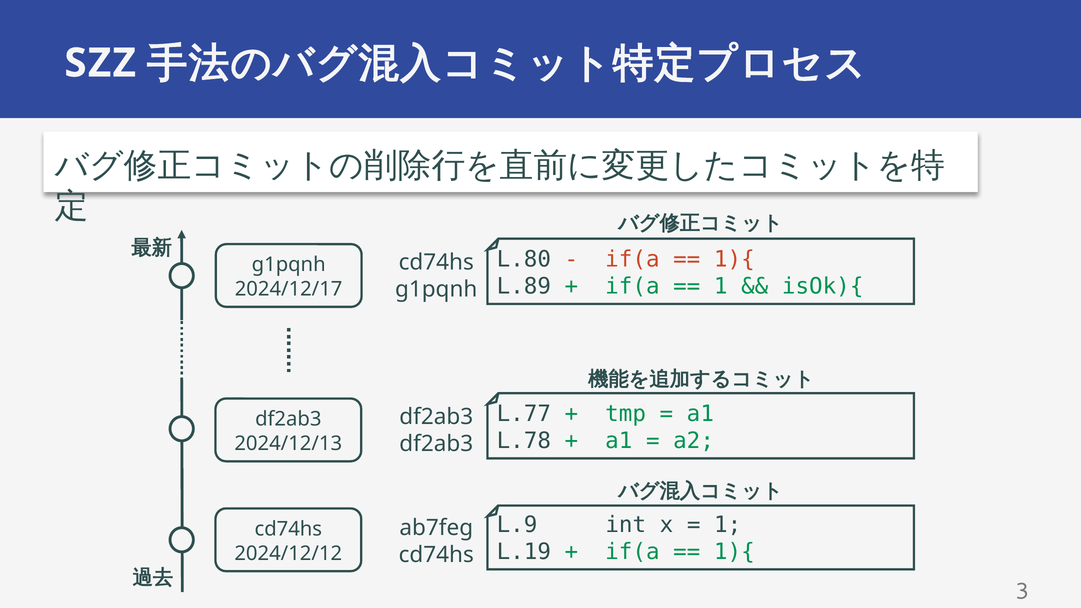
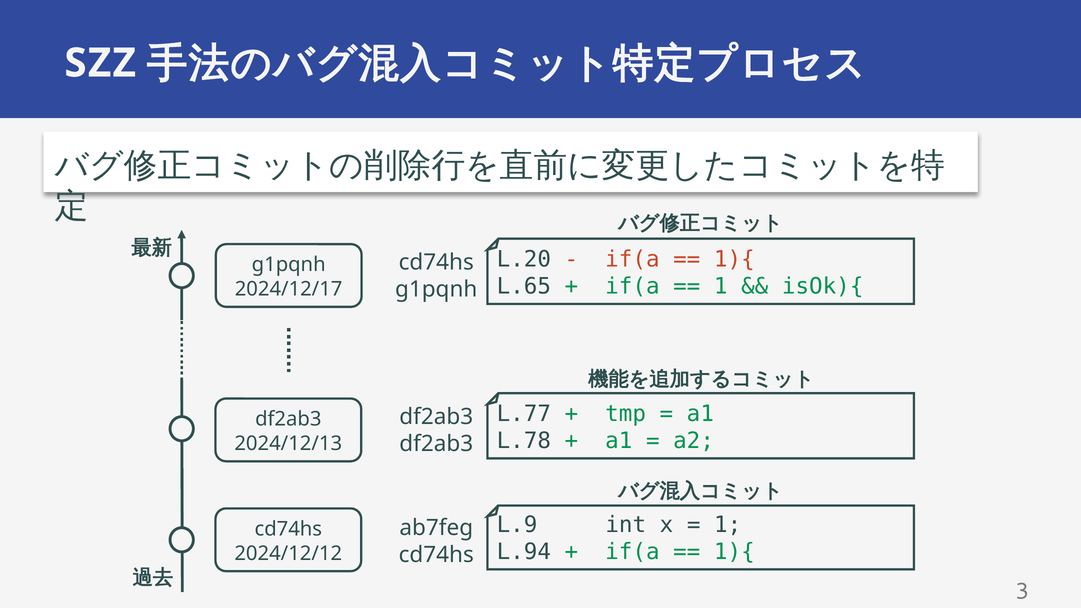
L.80: L.80 -> L.20
L.89: L.89 -> L.65
L.19: L.19 -> L.94
